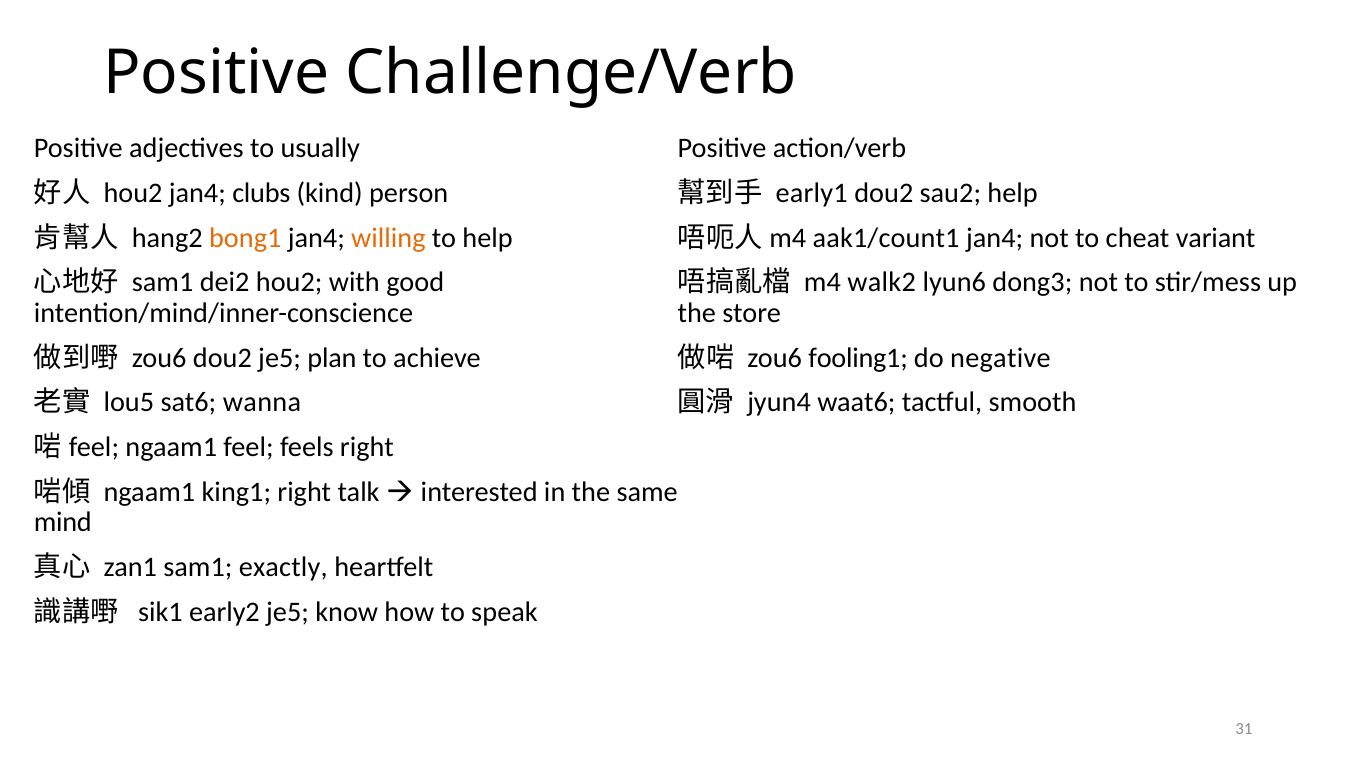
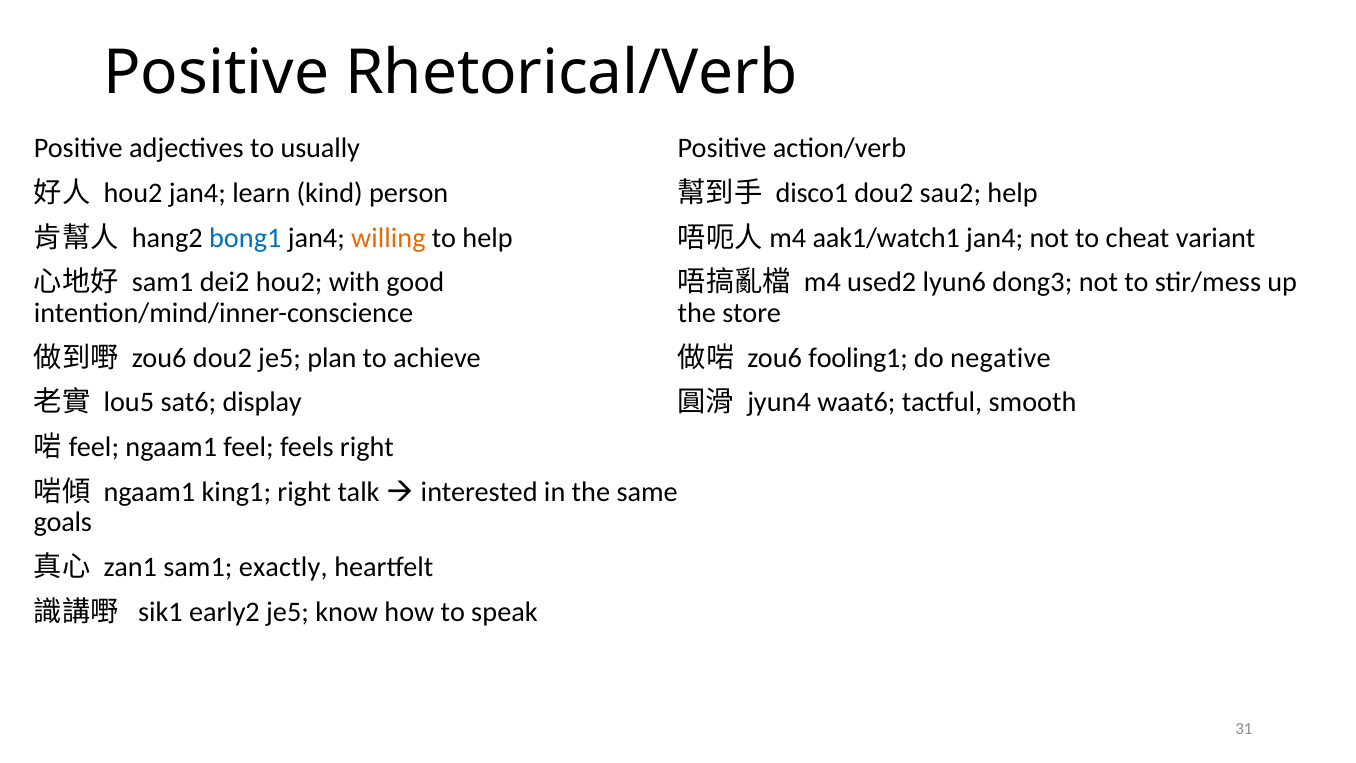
Challenge/Verb: Challenge/Verb -> Rhetorical/Verb
clubs: clubs -> learn
early1: early1 -> disco1
aak1/count1: aak1/count1 -> aak1/watch1
bong1 colour: orange -> blue
walk2: walk2 -> used2
wanna: wanna -> display
mind: mind -> goals
